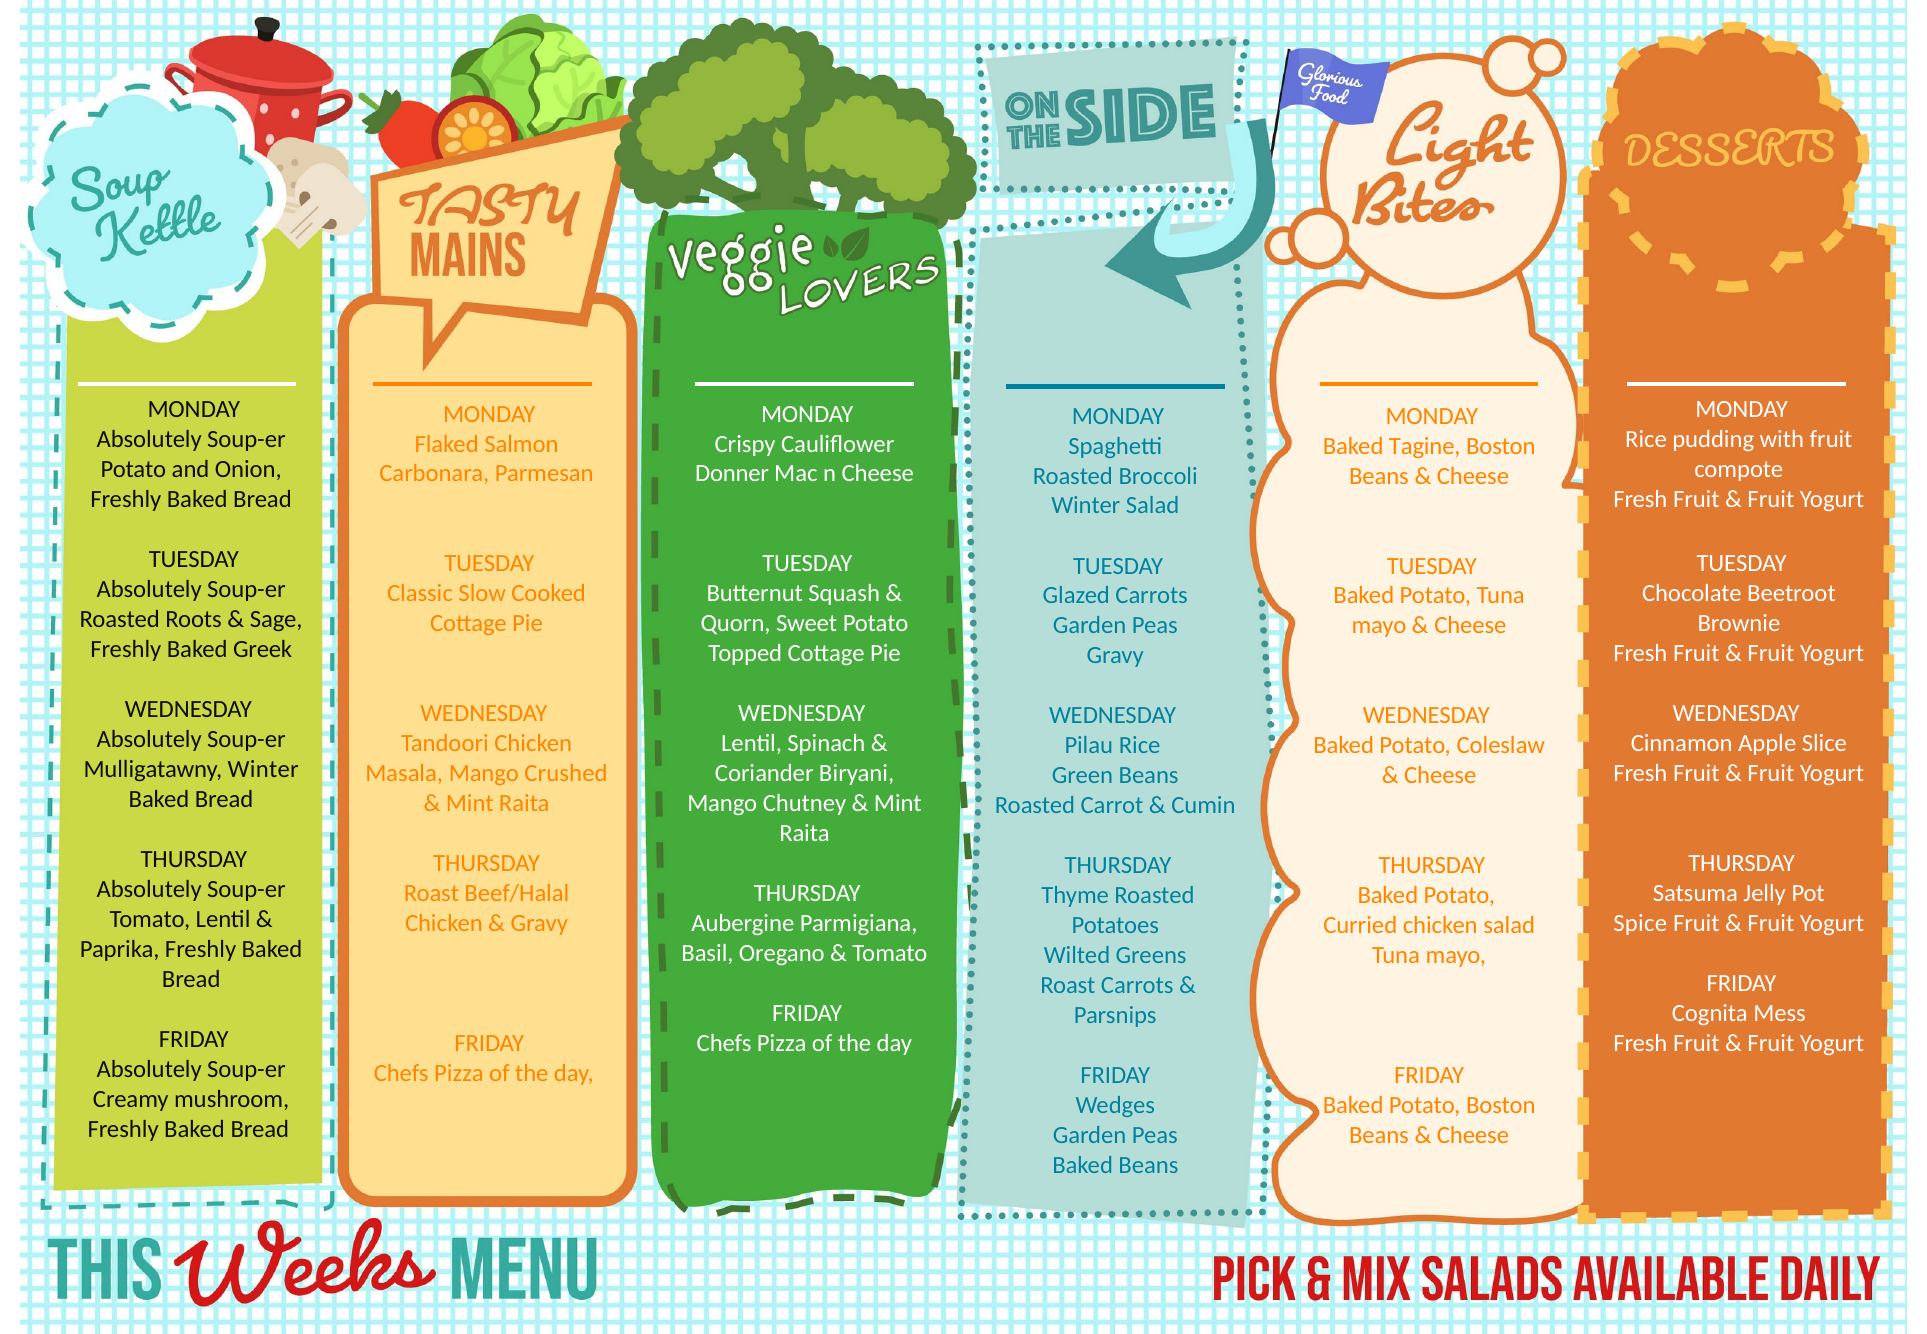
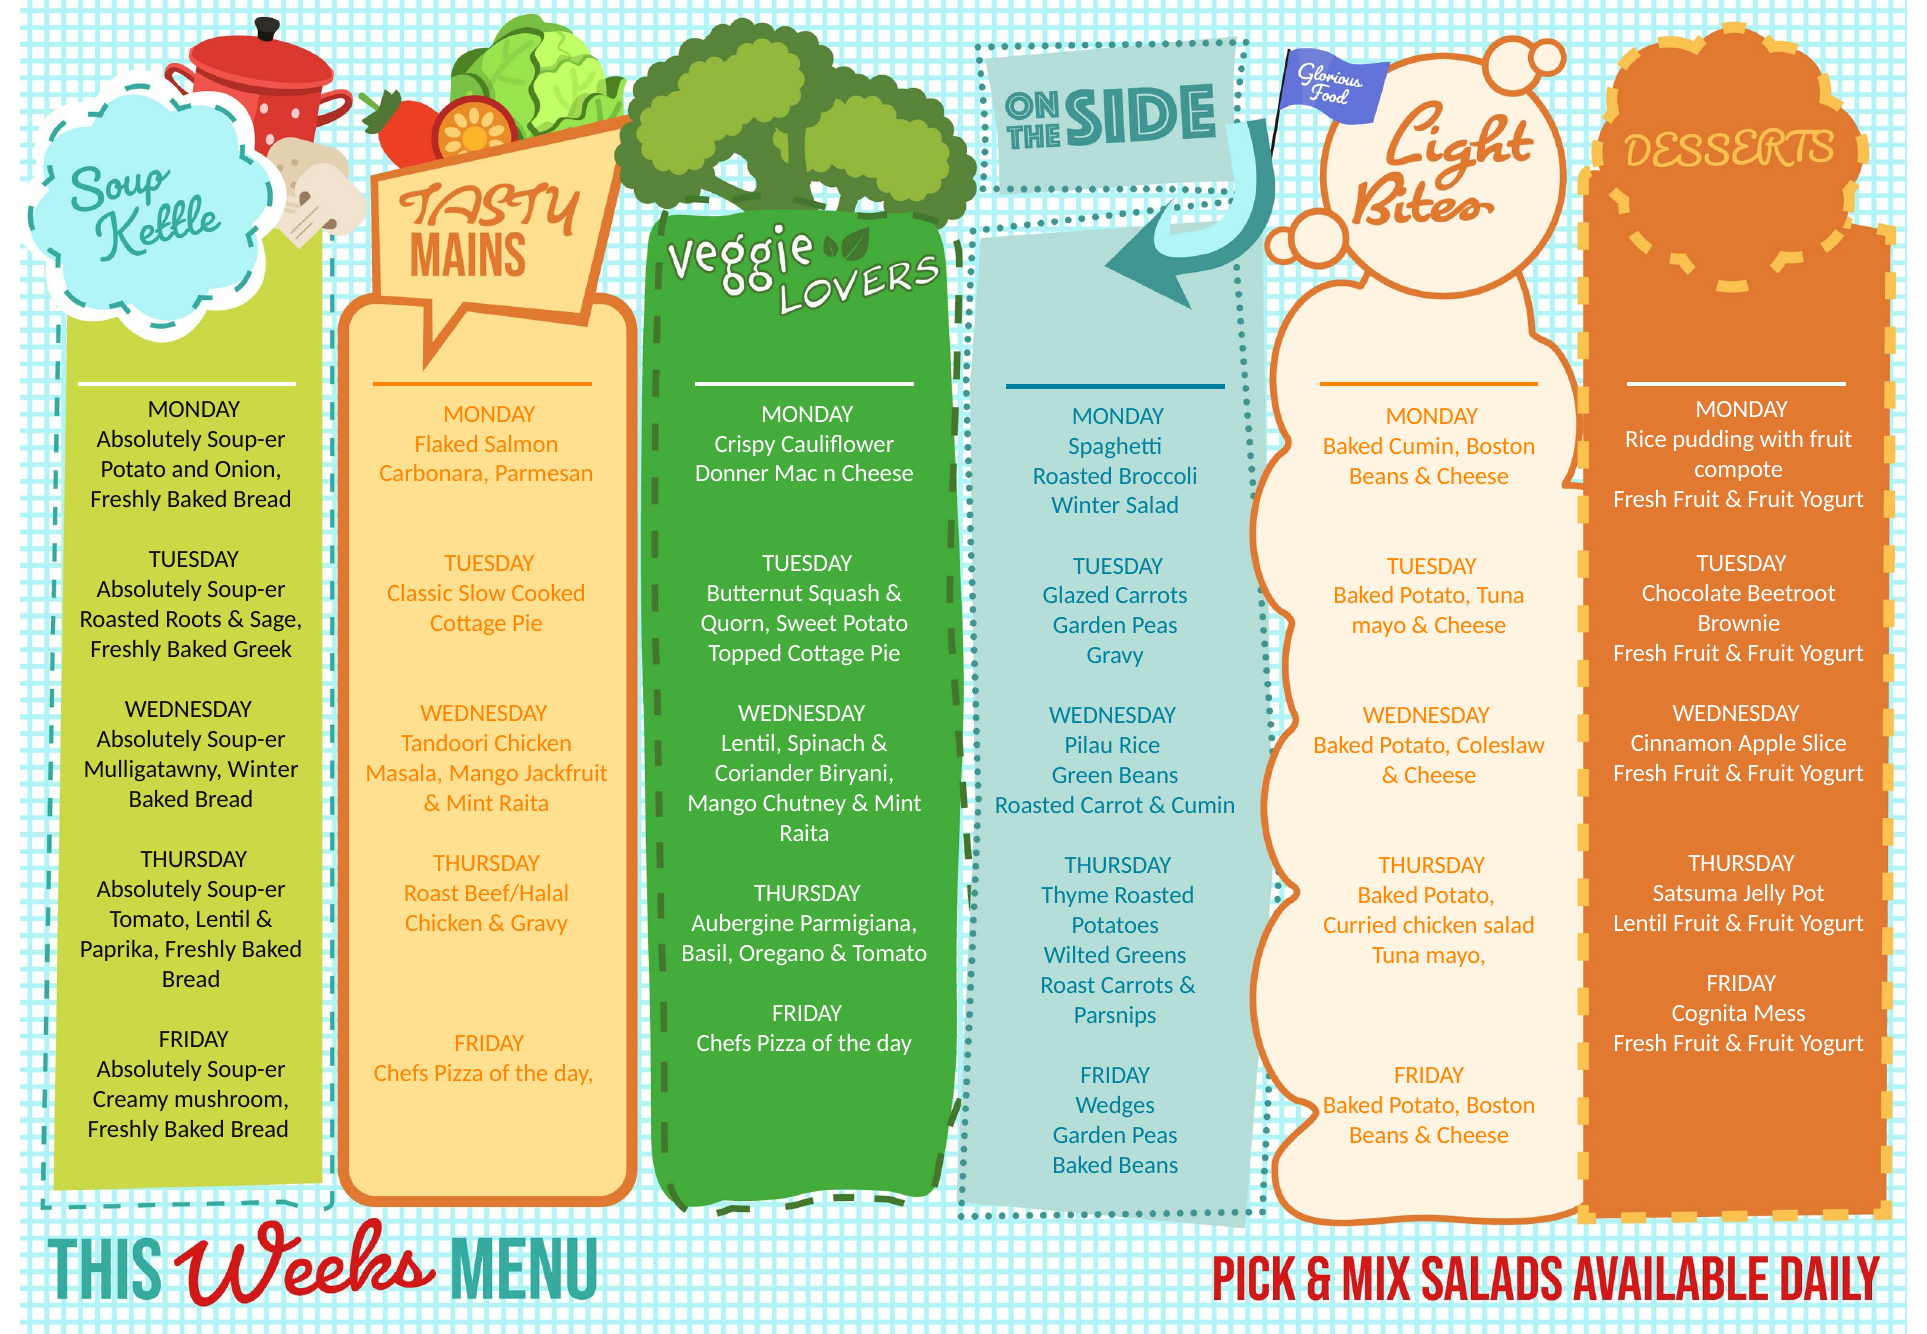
Baked Tagine: Tagine -> Cumin
Crushed: Crushed -> Jackfruit
Spice at (1640, 923): Spice -> Lentil
